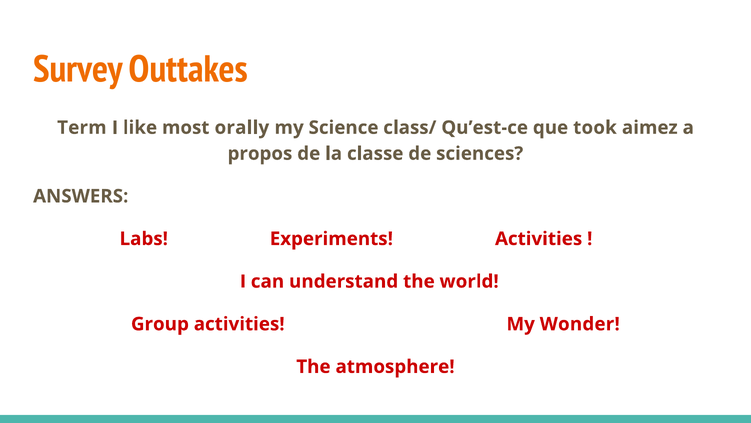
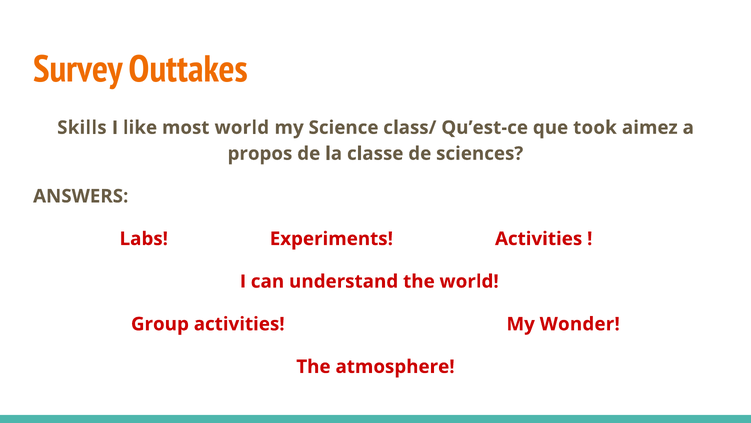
Term: Term -> Skills
most orally: orally -> world
